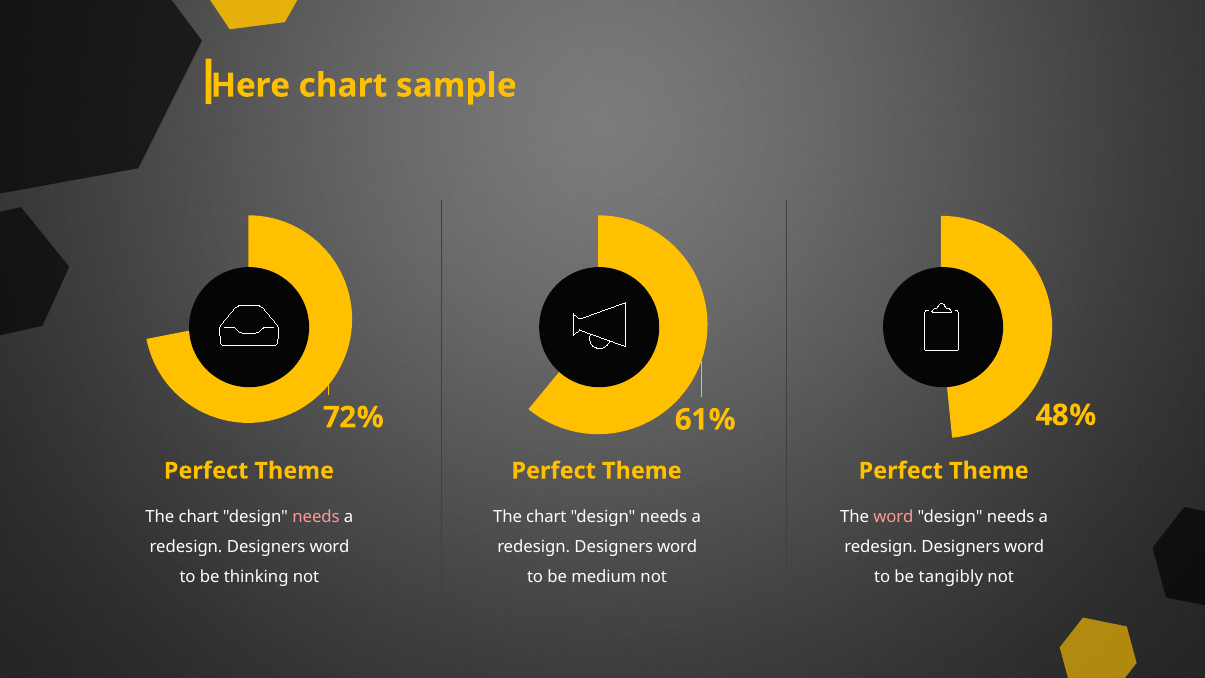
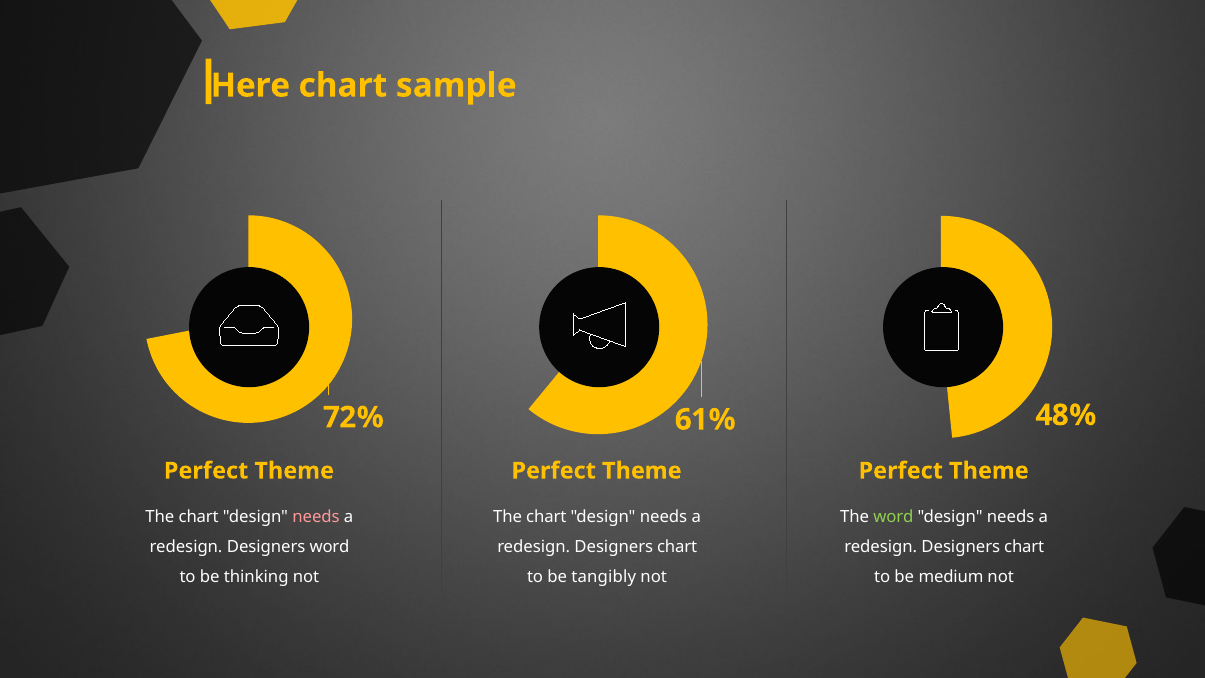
word at (893, 517) colour: pink -> light green
word at (677, 547): word -> chart
word at (1024, 547): word -> chart
medium: medium -> tangibly
tangibly: tangibly -> medium
